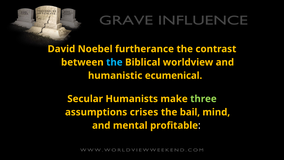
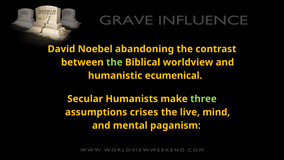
furtherance: furtherance -> abandoning
the at (114, 62) colour: light blue -> light green
bail: bail -> live
profitable: profitable -> paganism
